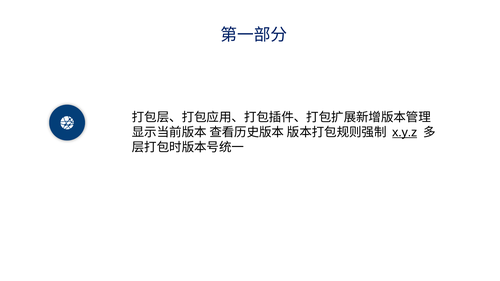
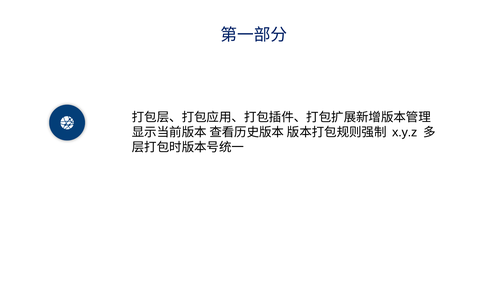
x.y.z underline: present -> none
